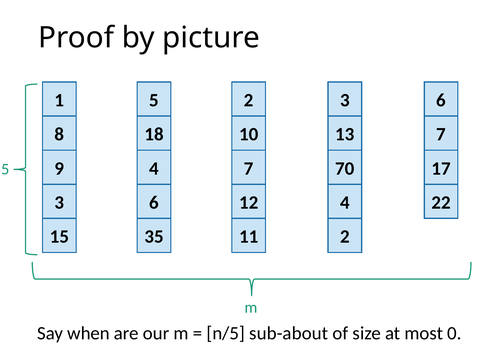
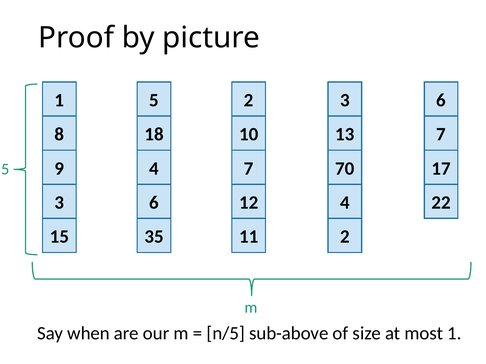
sub-about: sub-about -> sub-above
most 0: 0 -> 1
